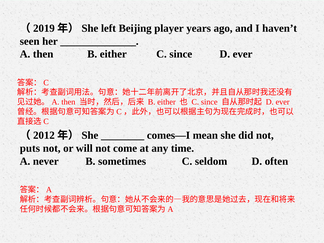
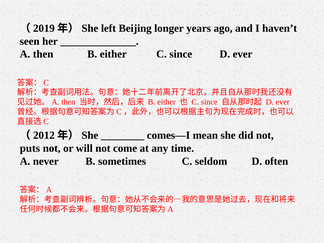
player: player -> longer
